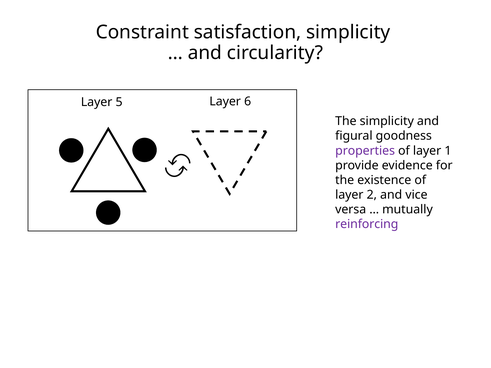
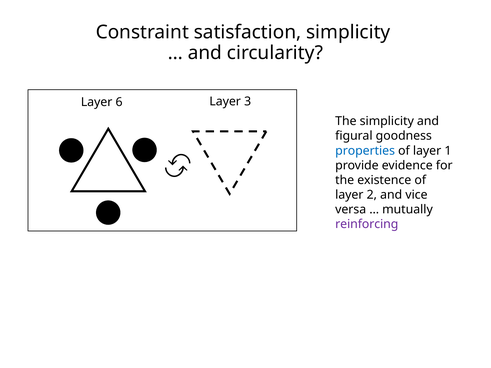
5: 5 -> 6
6: 6 -> 3
properties colour: purple -> blue
